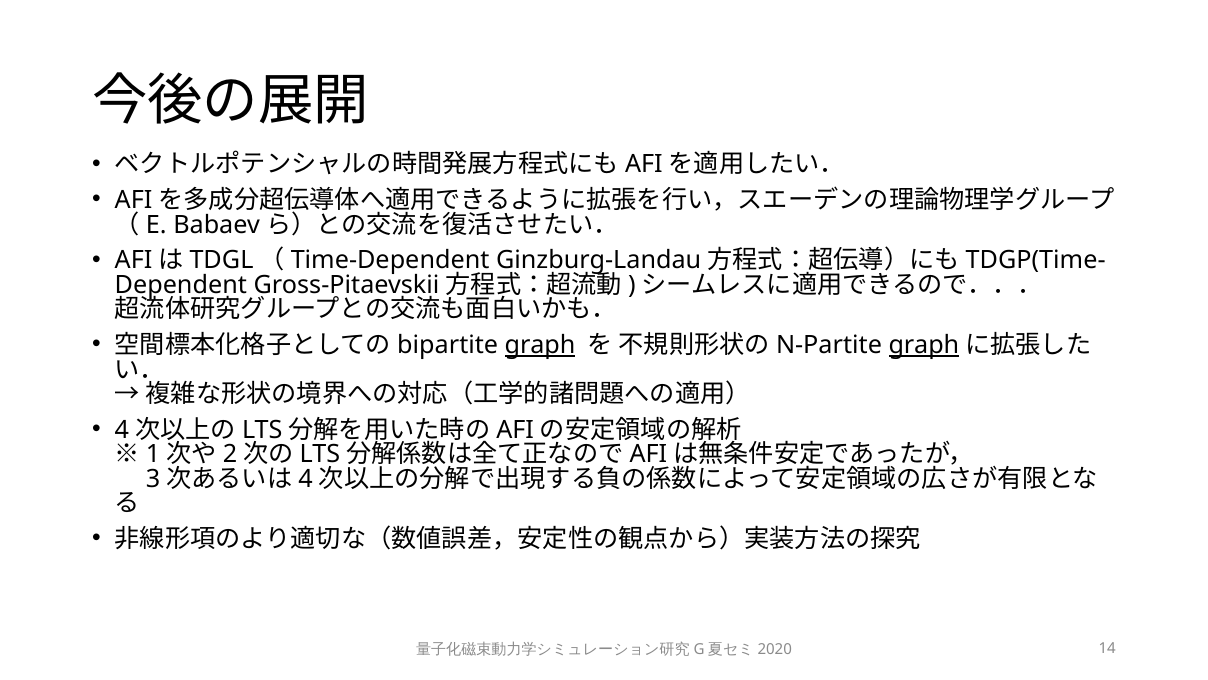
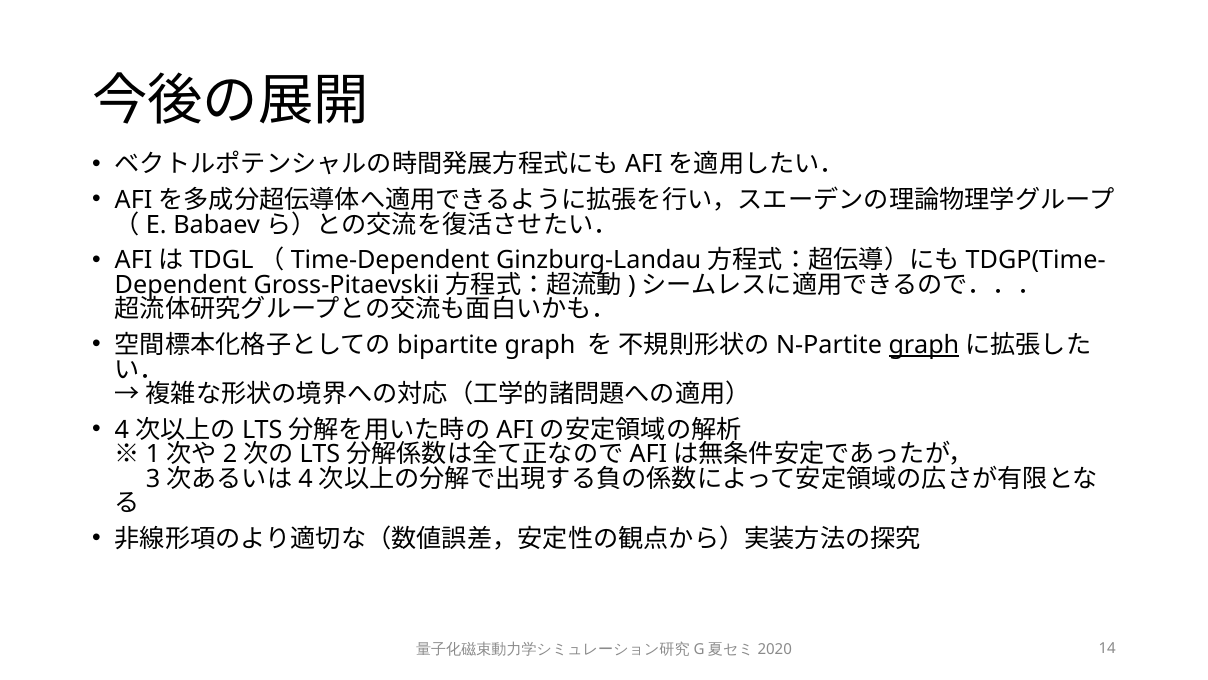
graph at (540, 345) underline: present -> none
